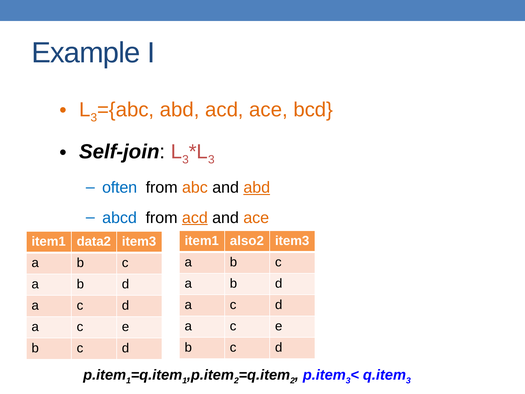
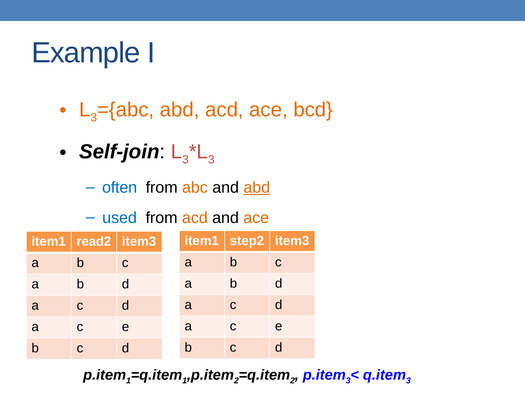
abcd: abcd -> used
acd at (195, 218) underline: present -> none
also2: also2 -> step2
data2: data2 -> read2
